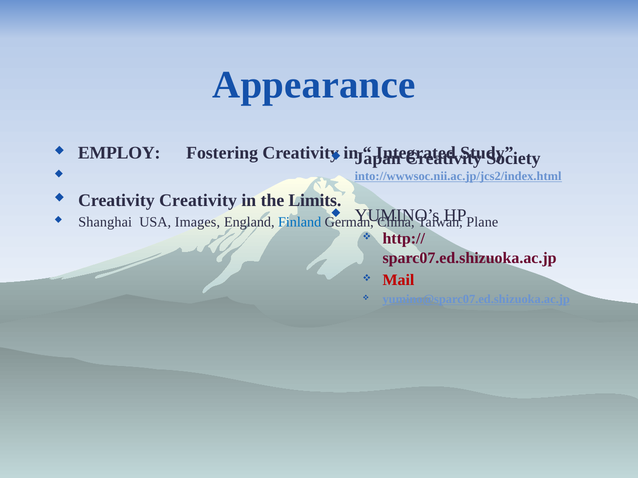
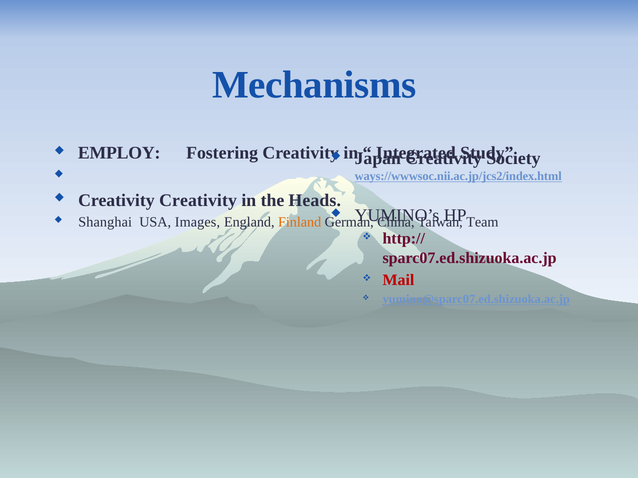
Appearance: Appearance -> Mechanisms
into://wwwsoc.nii.ac.jp/jcs2/index.html: into://wwwsoc.nii.ac.jp/jcs2/index.html -> ways://wwwsoc.nii.ac.jp/jcs2/index.html
Limits: Limits -> Heads
Finland colour: blue -> orange
Plane: Plane -> Team
